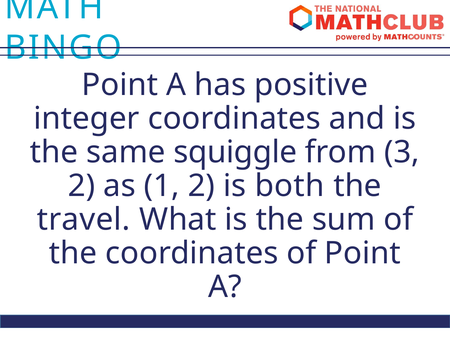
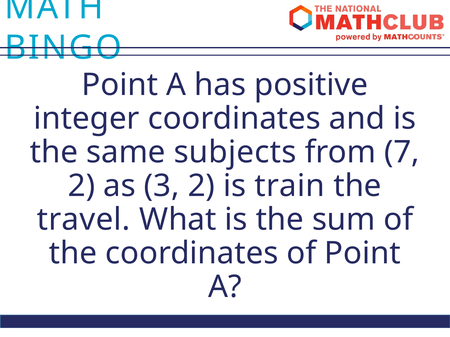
squiggle: squiggle -> subjects
3: 3 -> 7
1: 1 -> 3
both: both -> train
